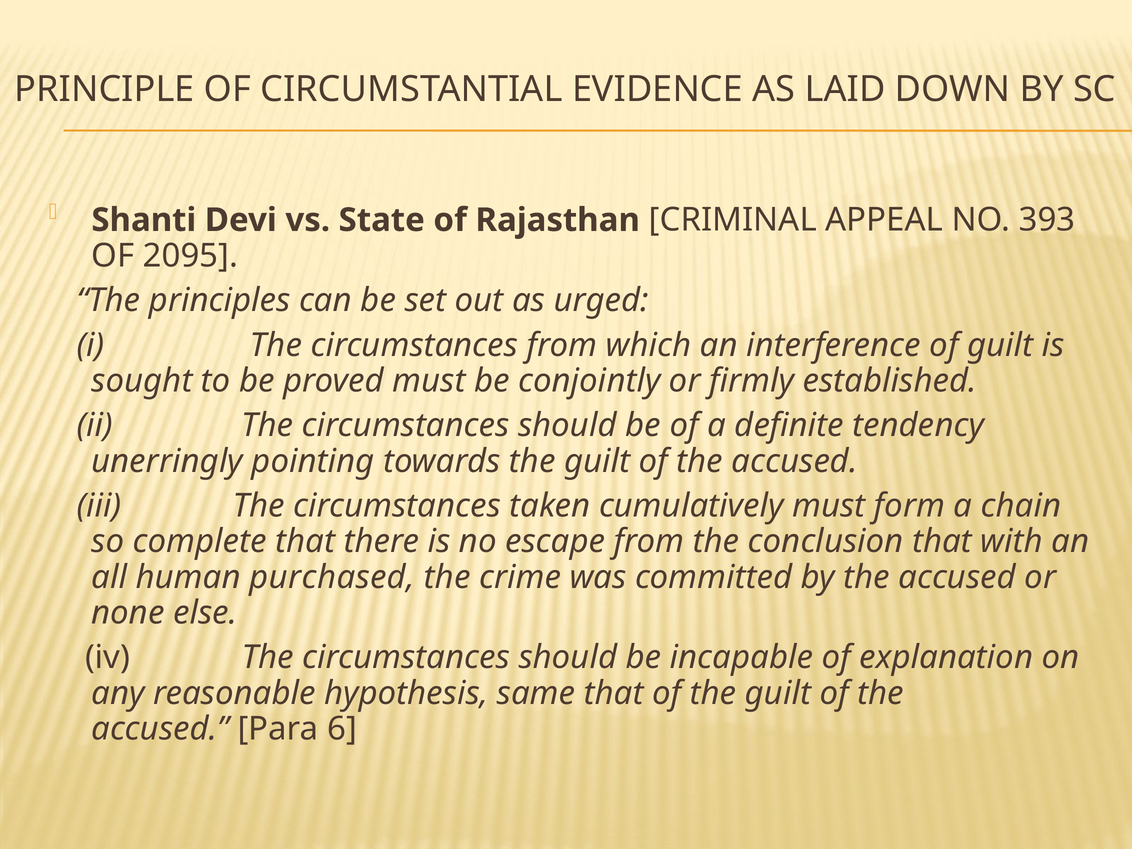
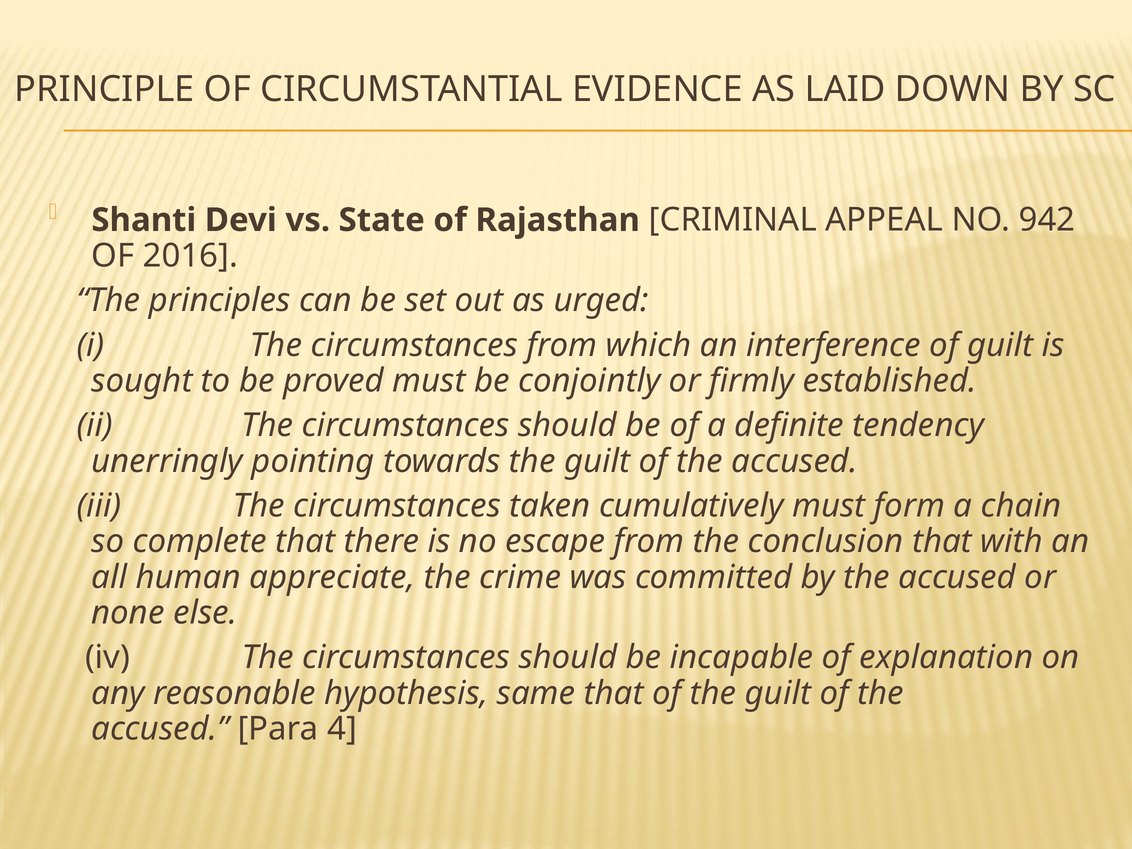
393: 393 -> 942
2095: 2095 -> 2016
purchased: purchased -> appreciate
6: 6 -> 4
